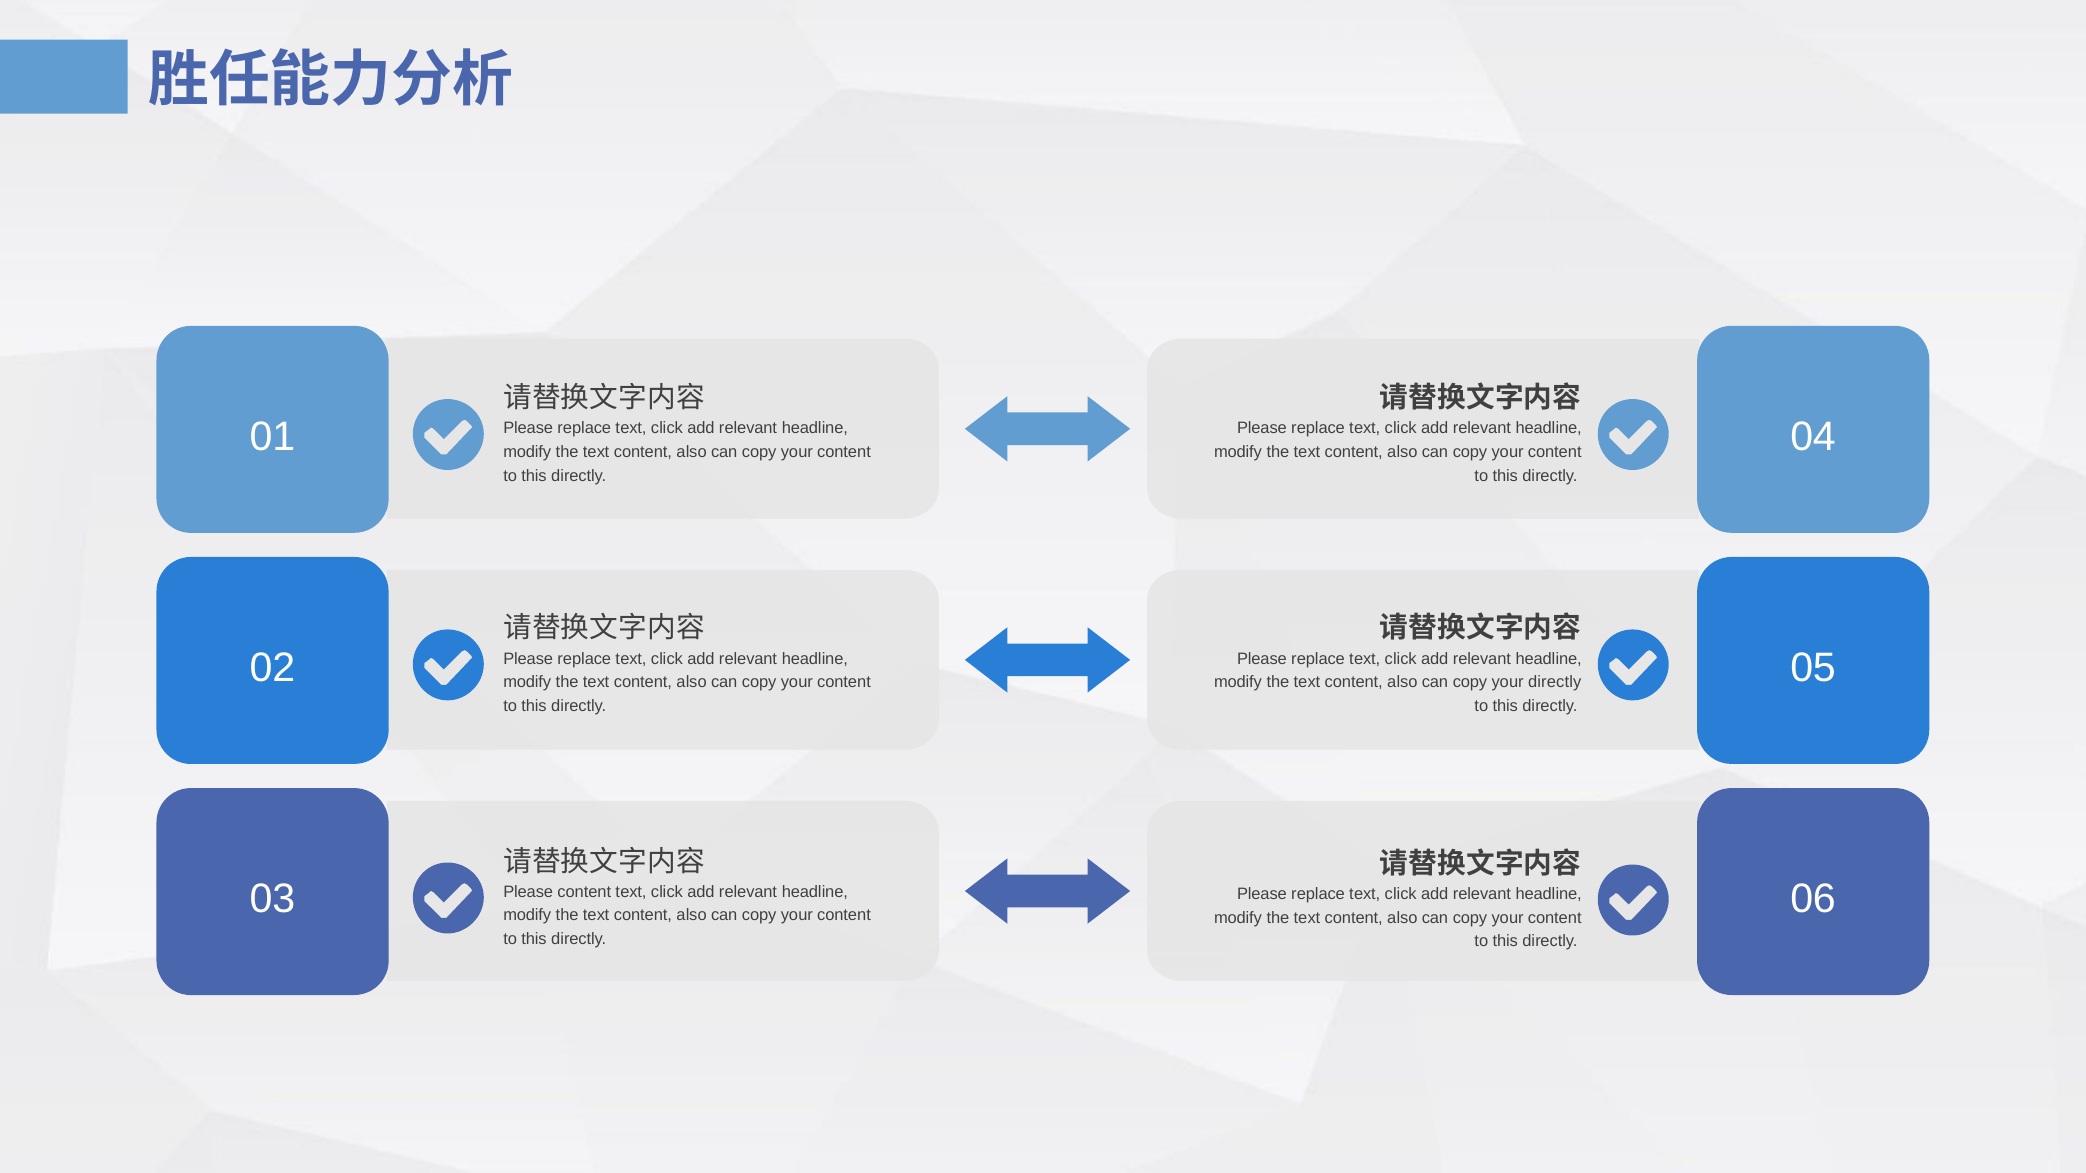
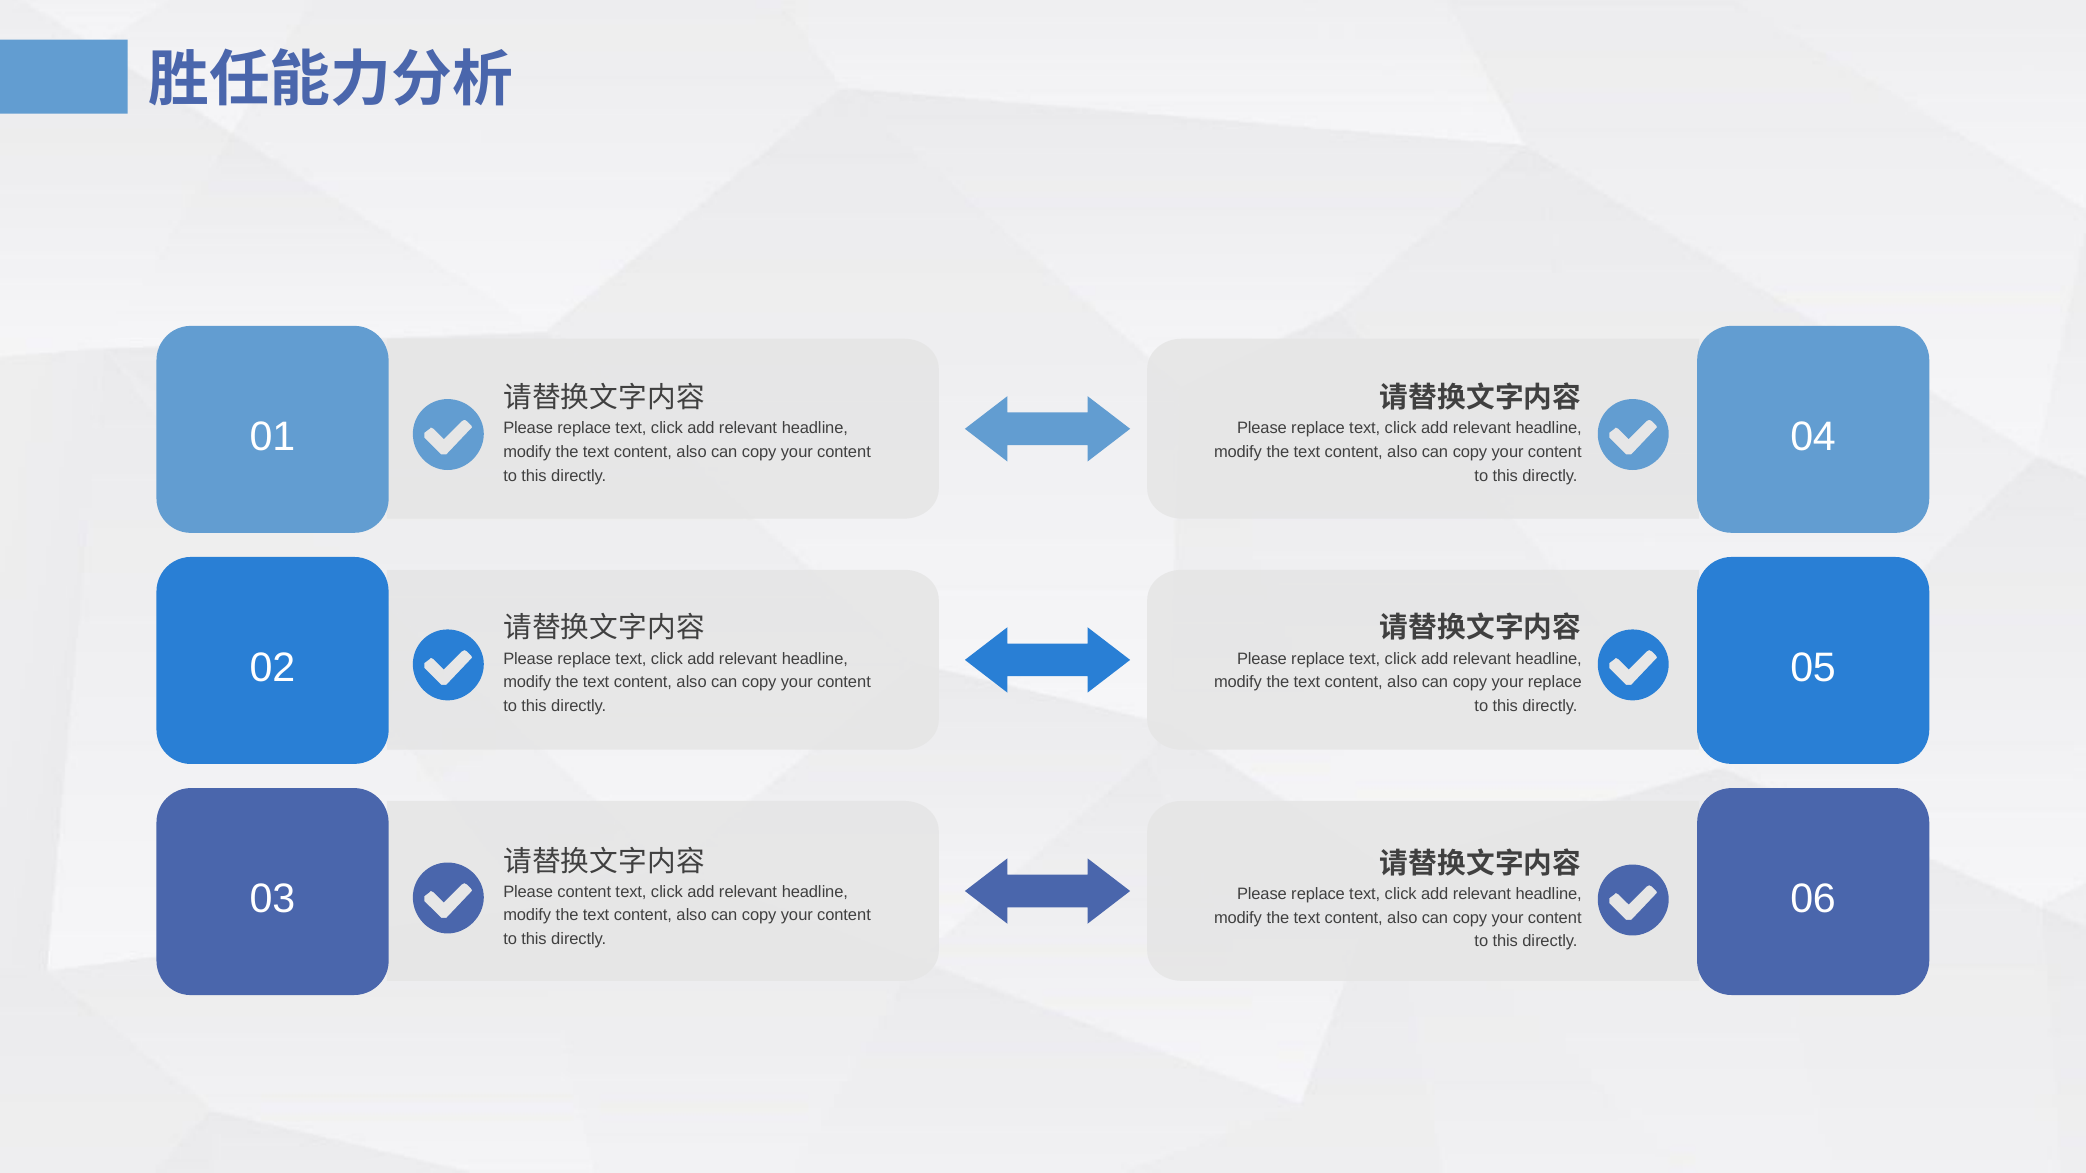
your directly: directly -> replace
